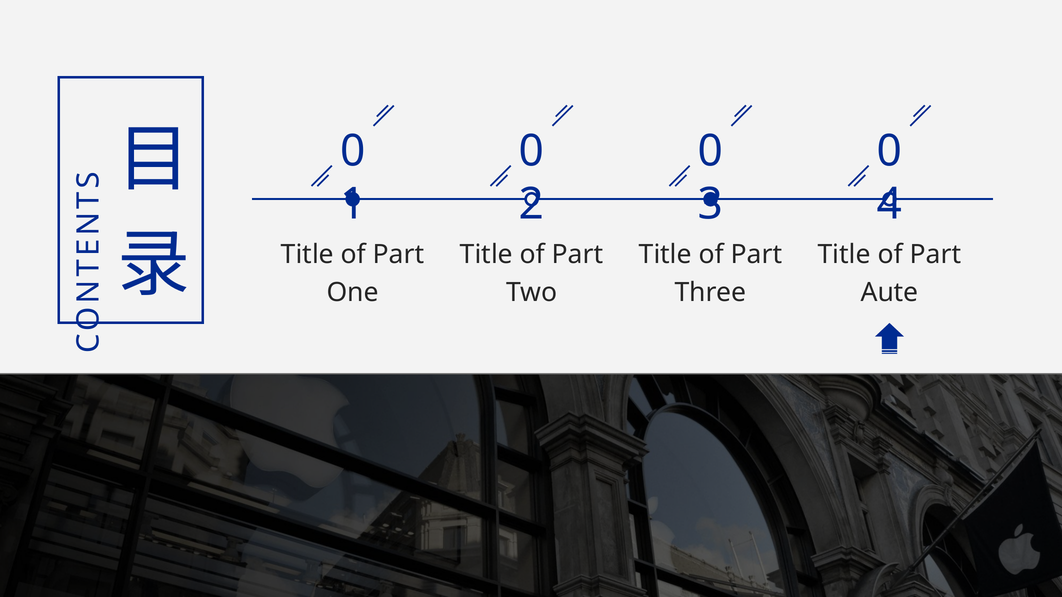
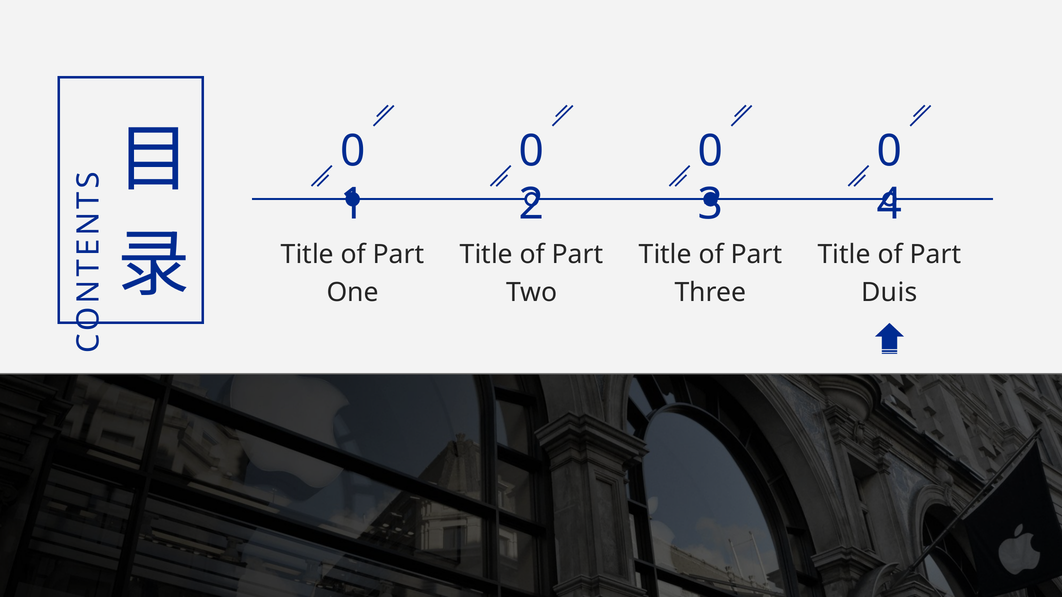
Aute: Aute -> Duis
